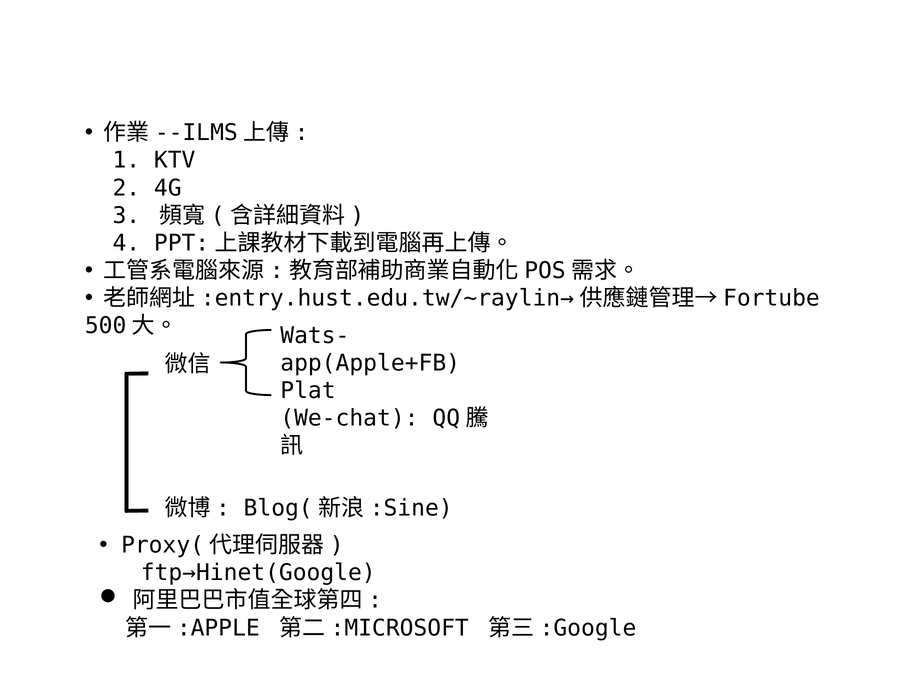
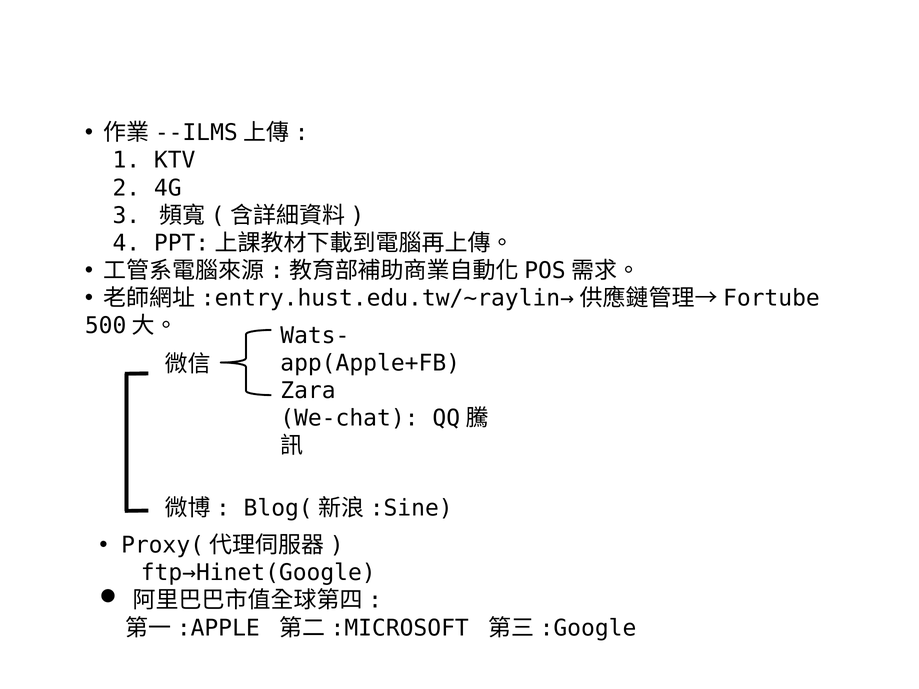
Plat: Plat -> Zara
